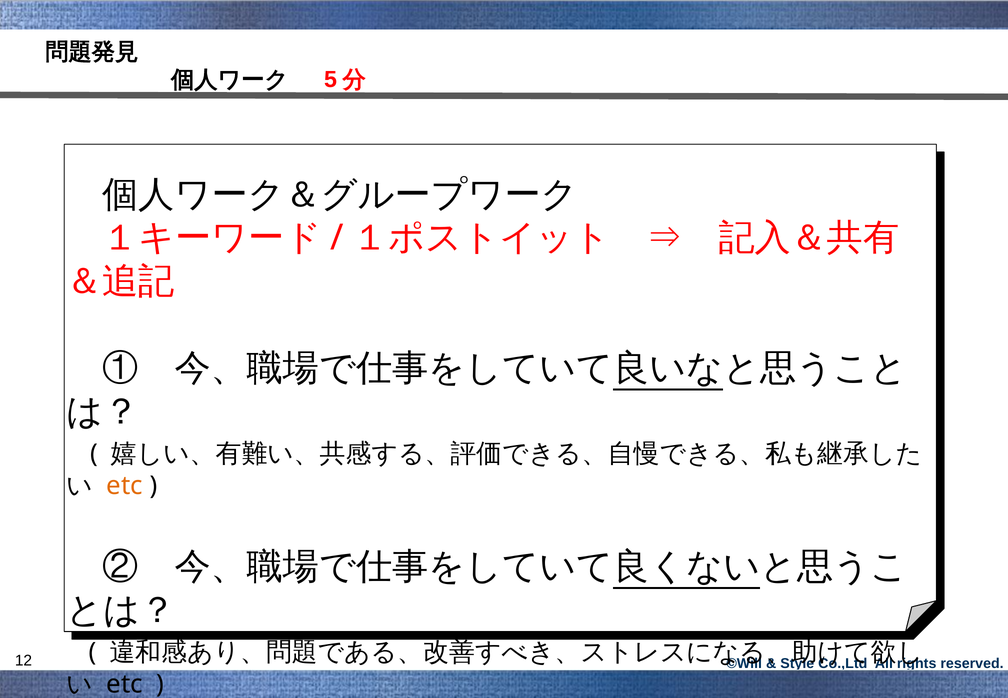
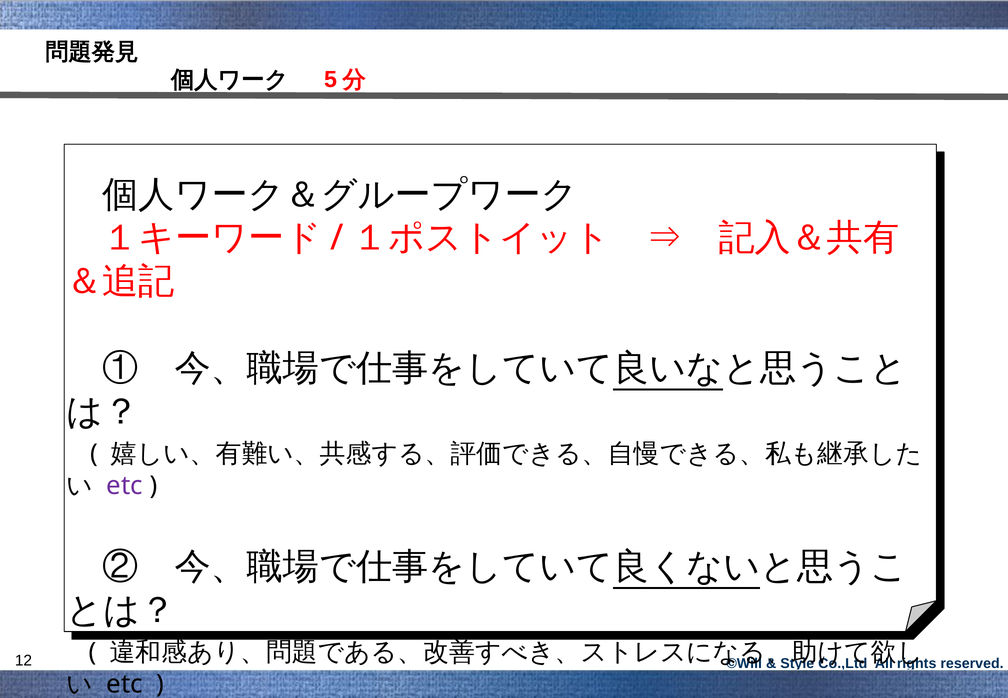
etc at (125, 485) colour: orange -> purple
